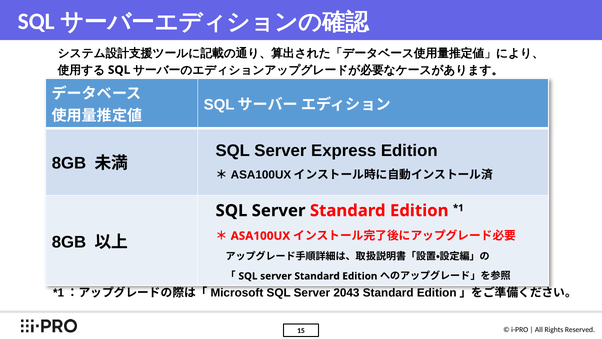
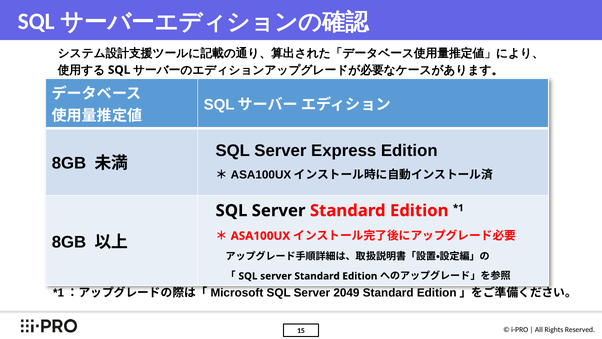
2043: 2043 -> 2049
